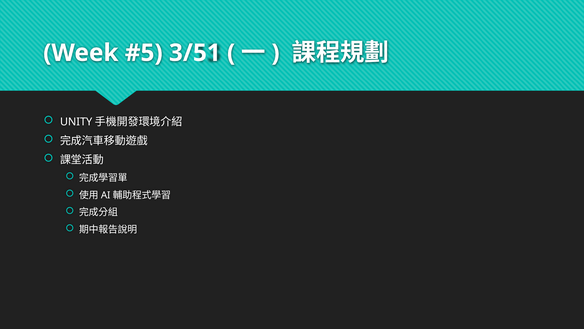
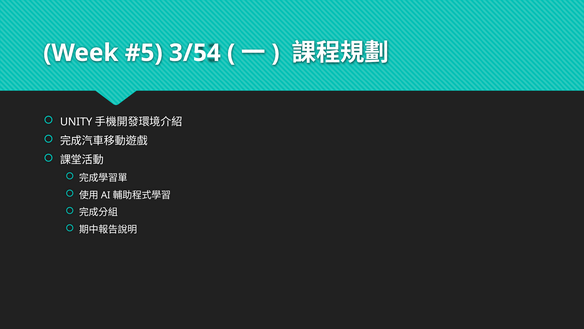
3/51: 3/51 -> 3/54
